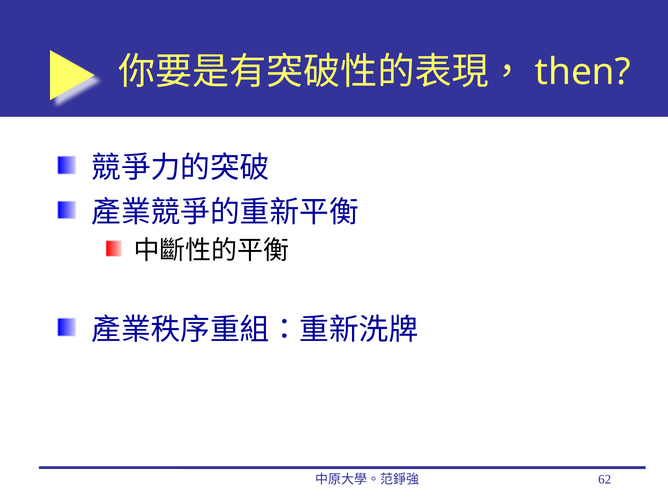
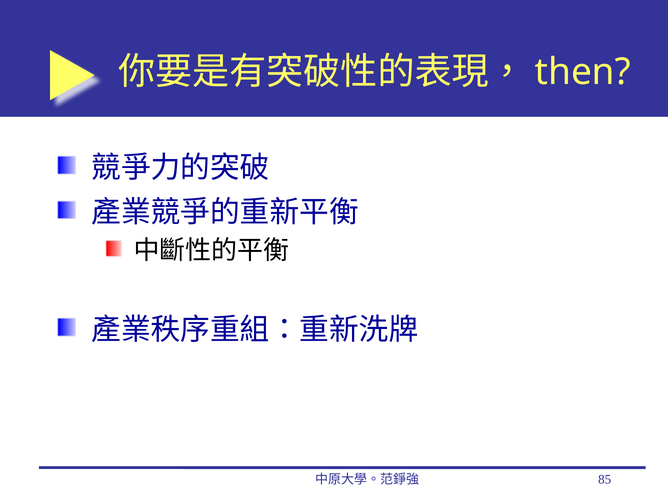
62: 62 -> 85
